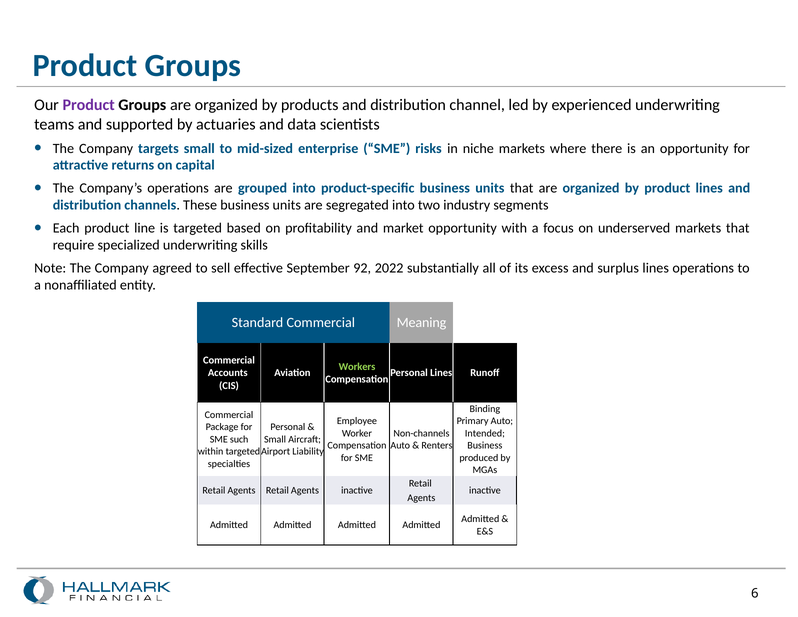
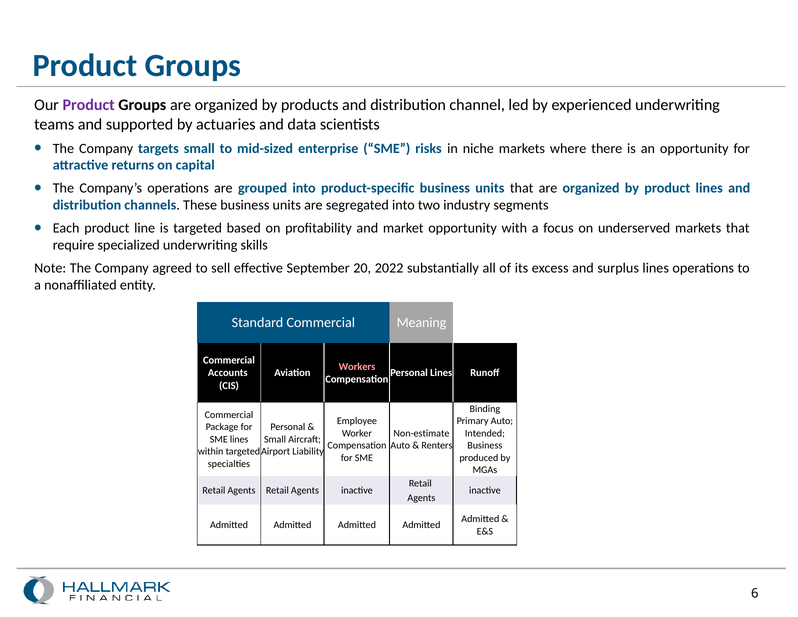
92: 92 -> 20
Workers colour: light green -> pink
Non-channels: Non-channels -> Non-estimate
SME such: such -> lines
